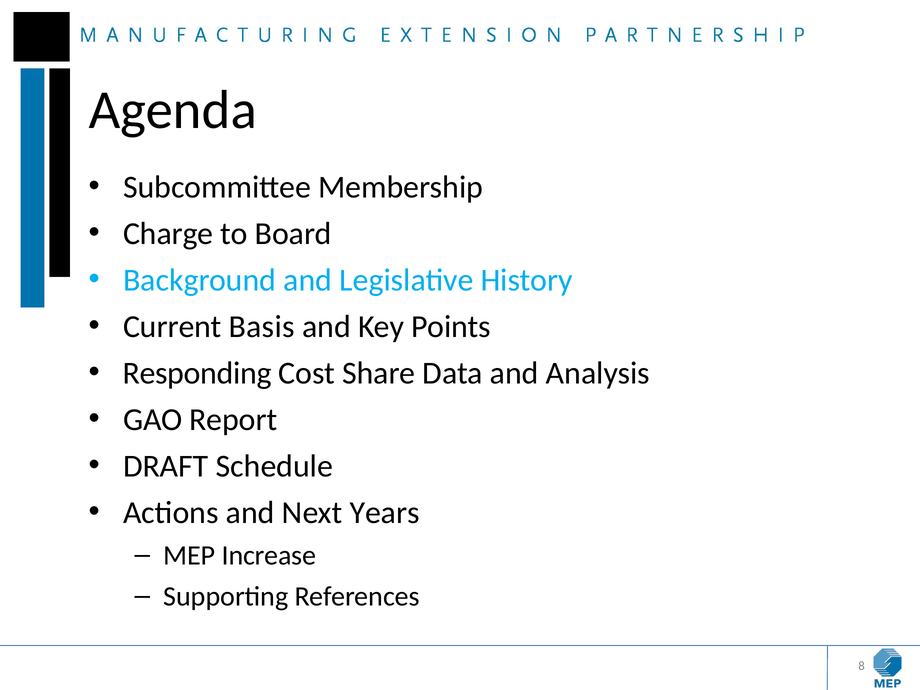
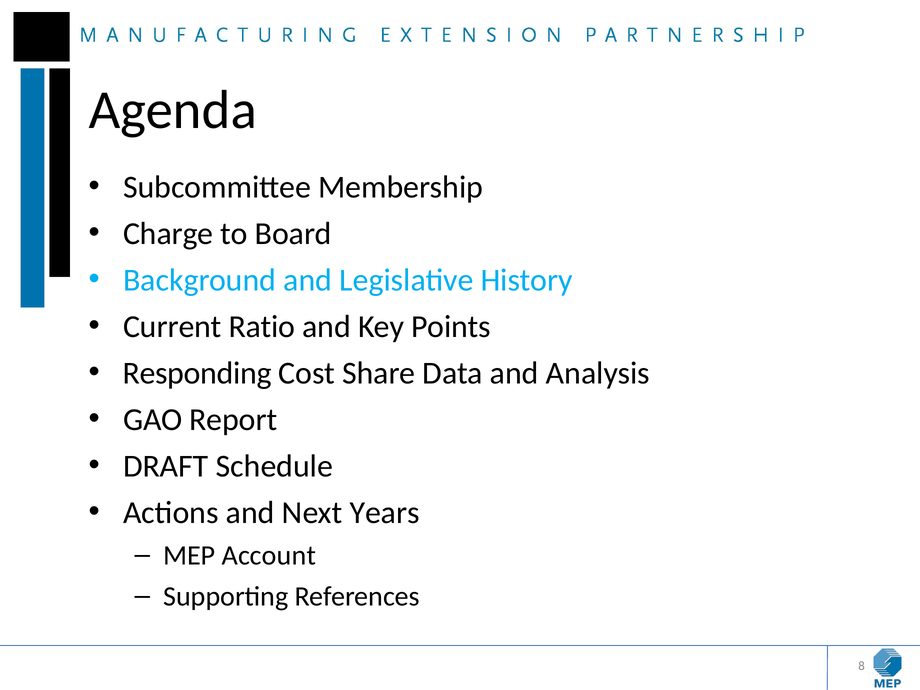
Basis: Basis -> Ratio
Increase: Increase -> Account
